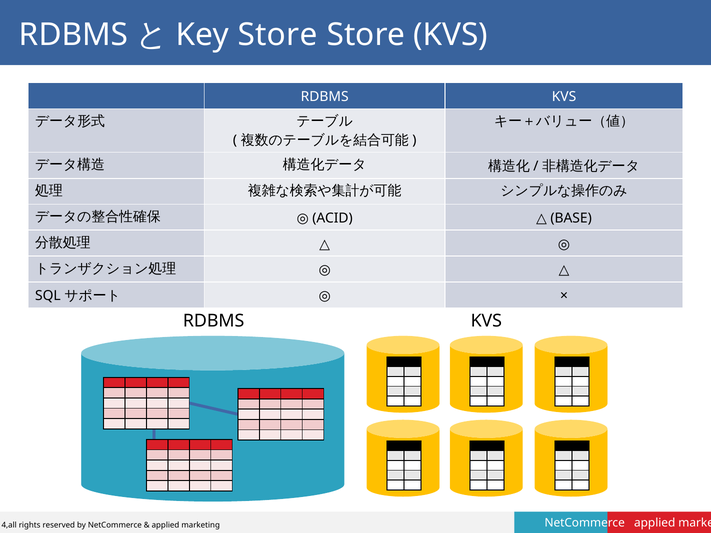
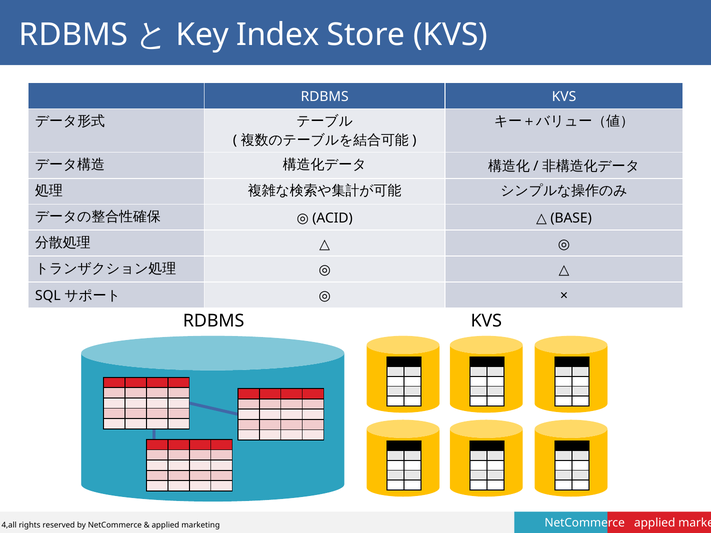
Store at (278, 35): Store -> Index
